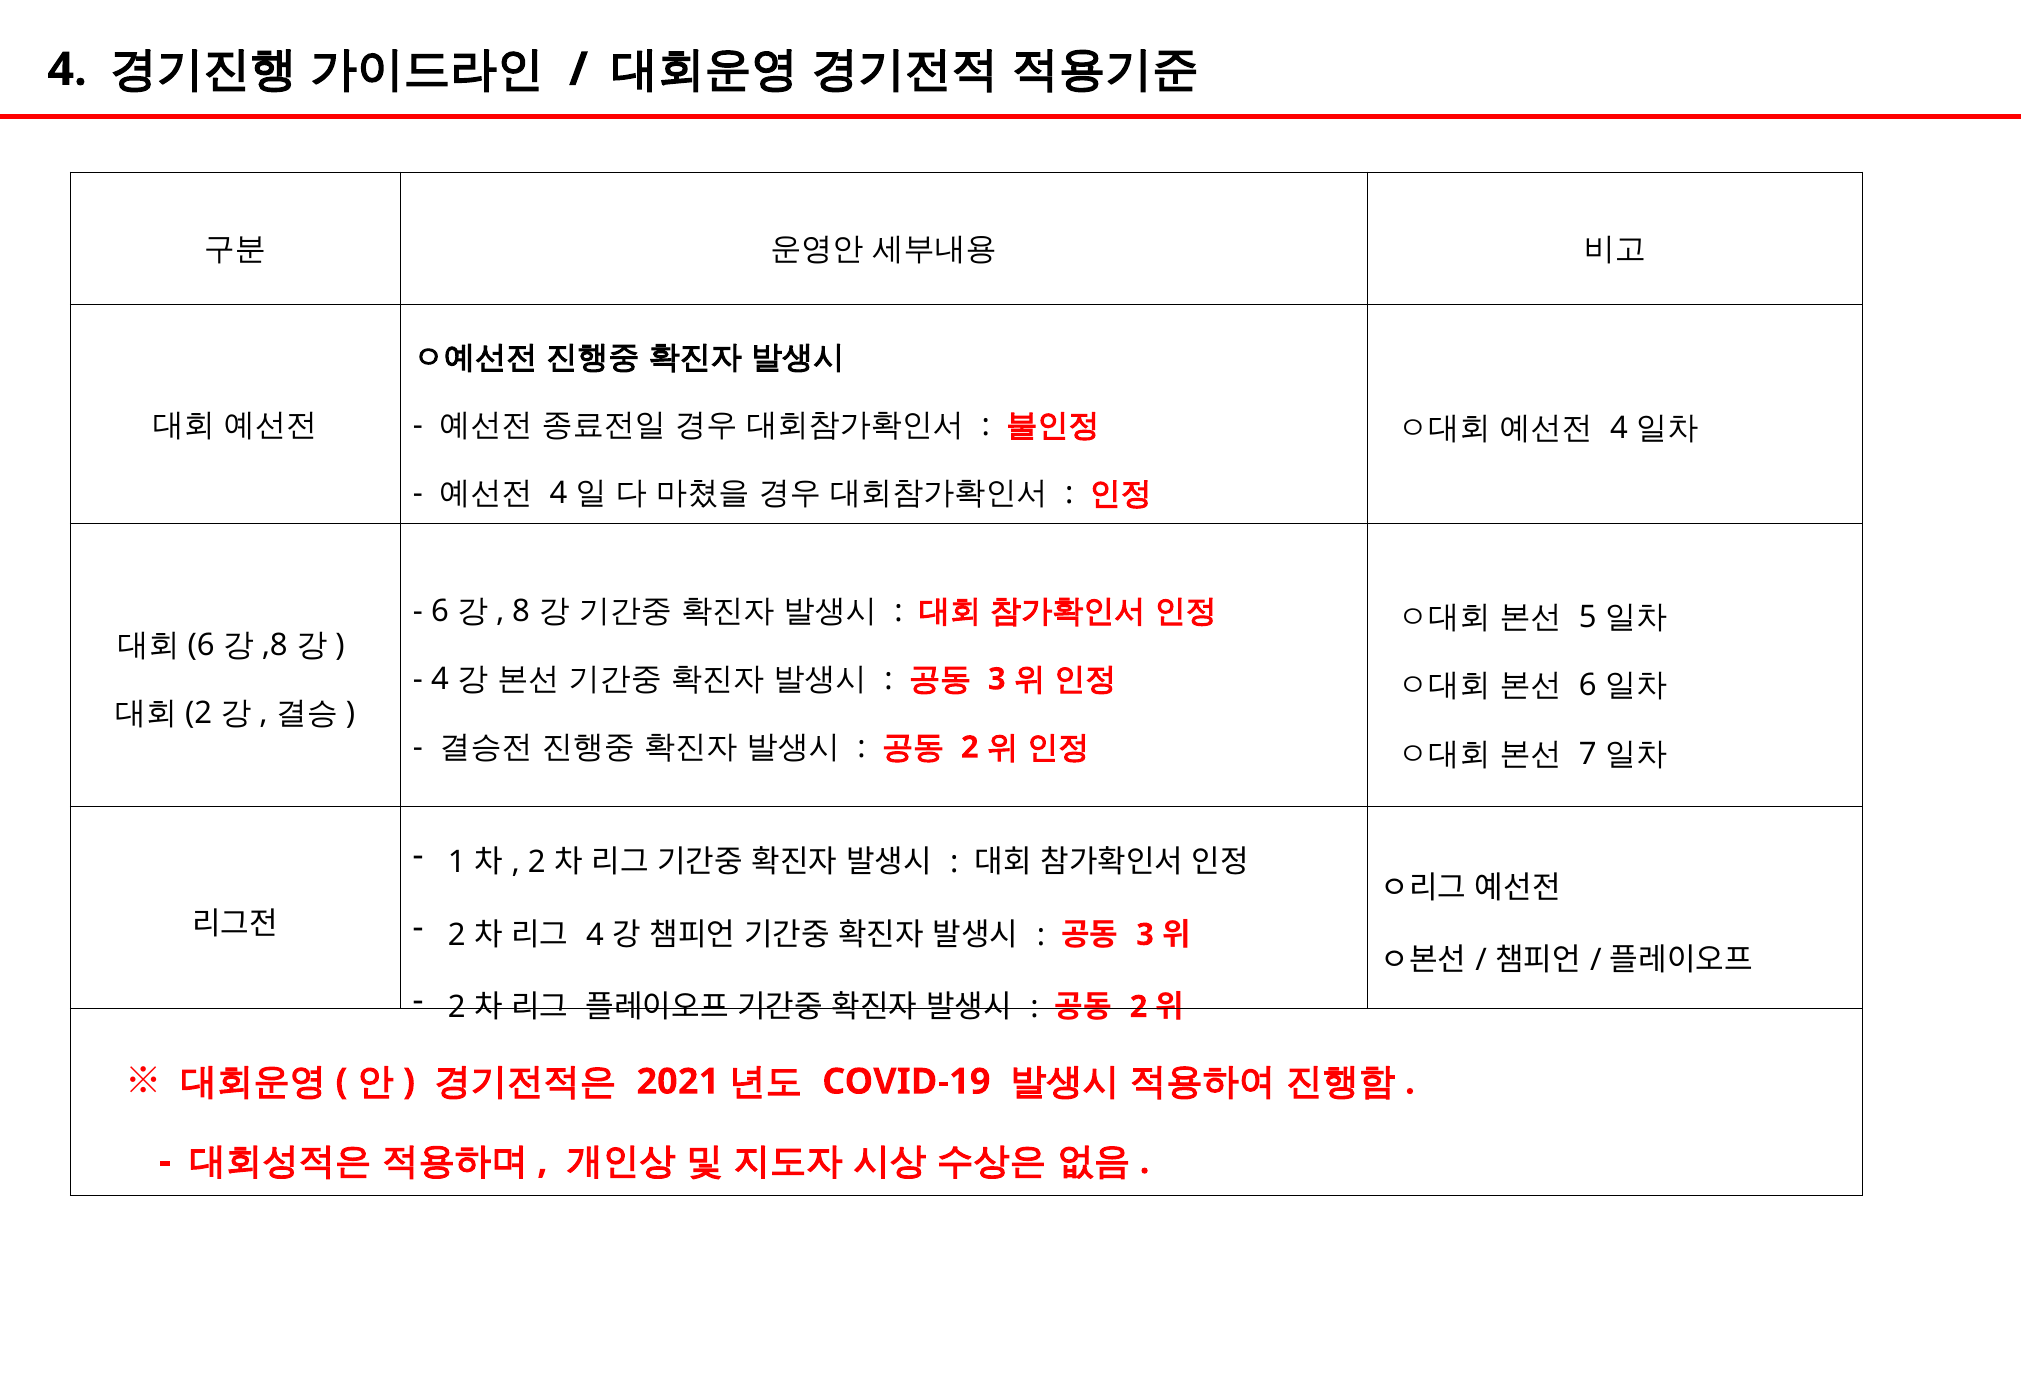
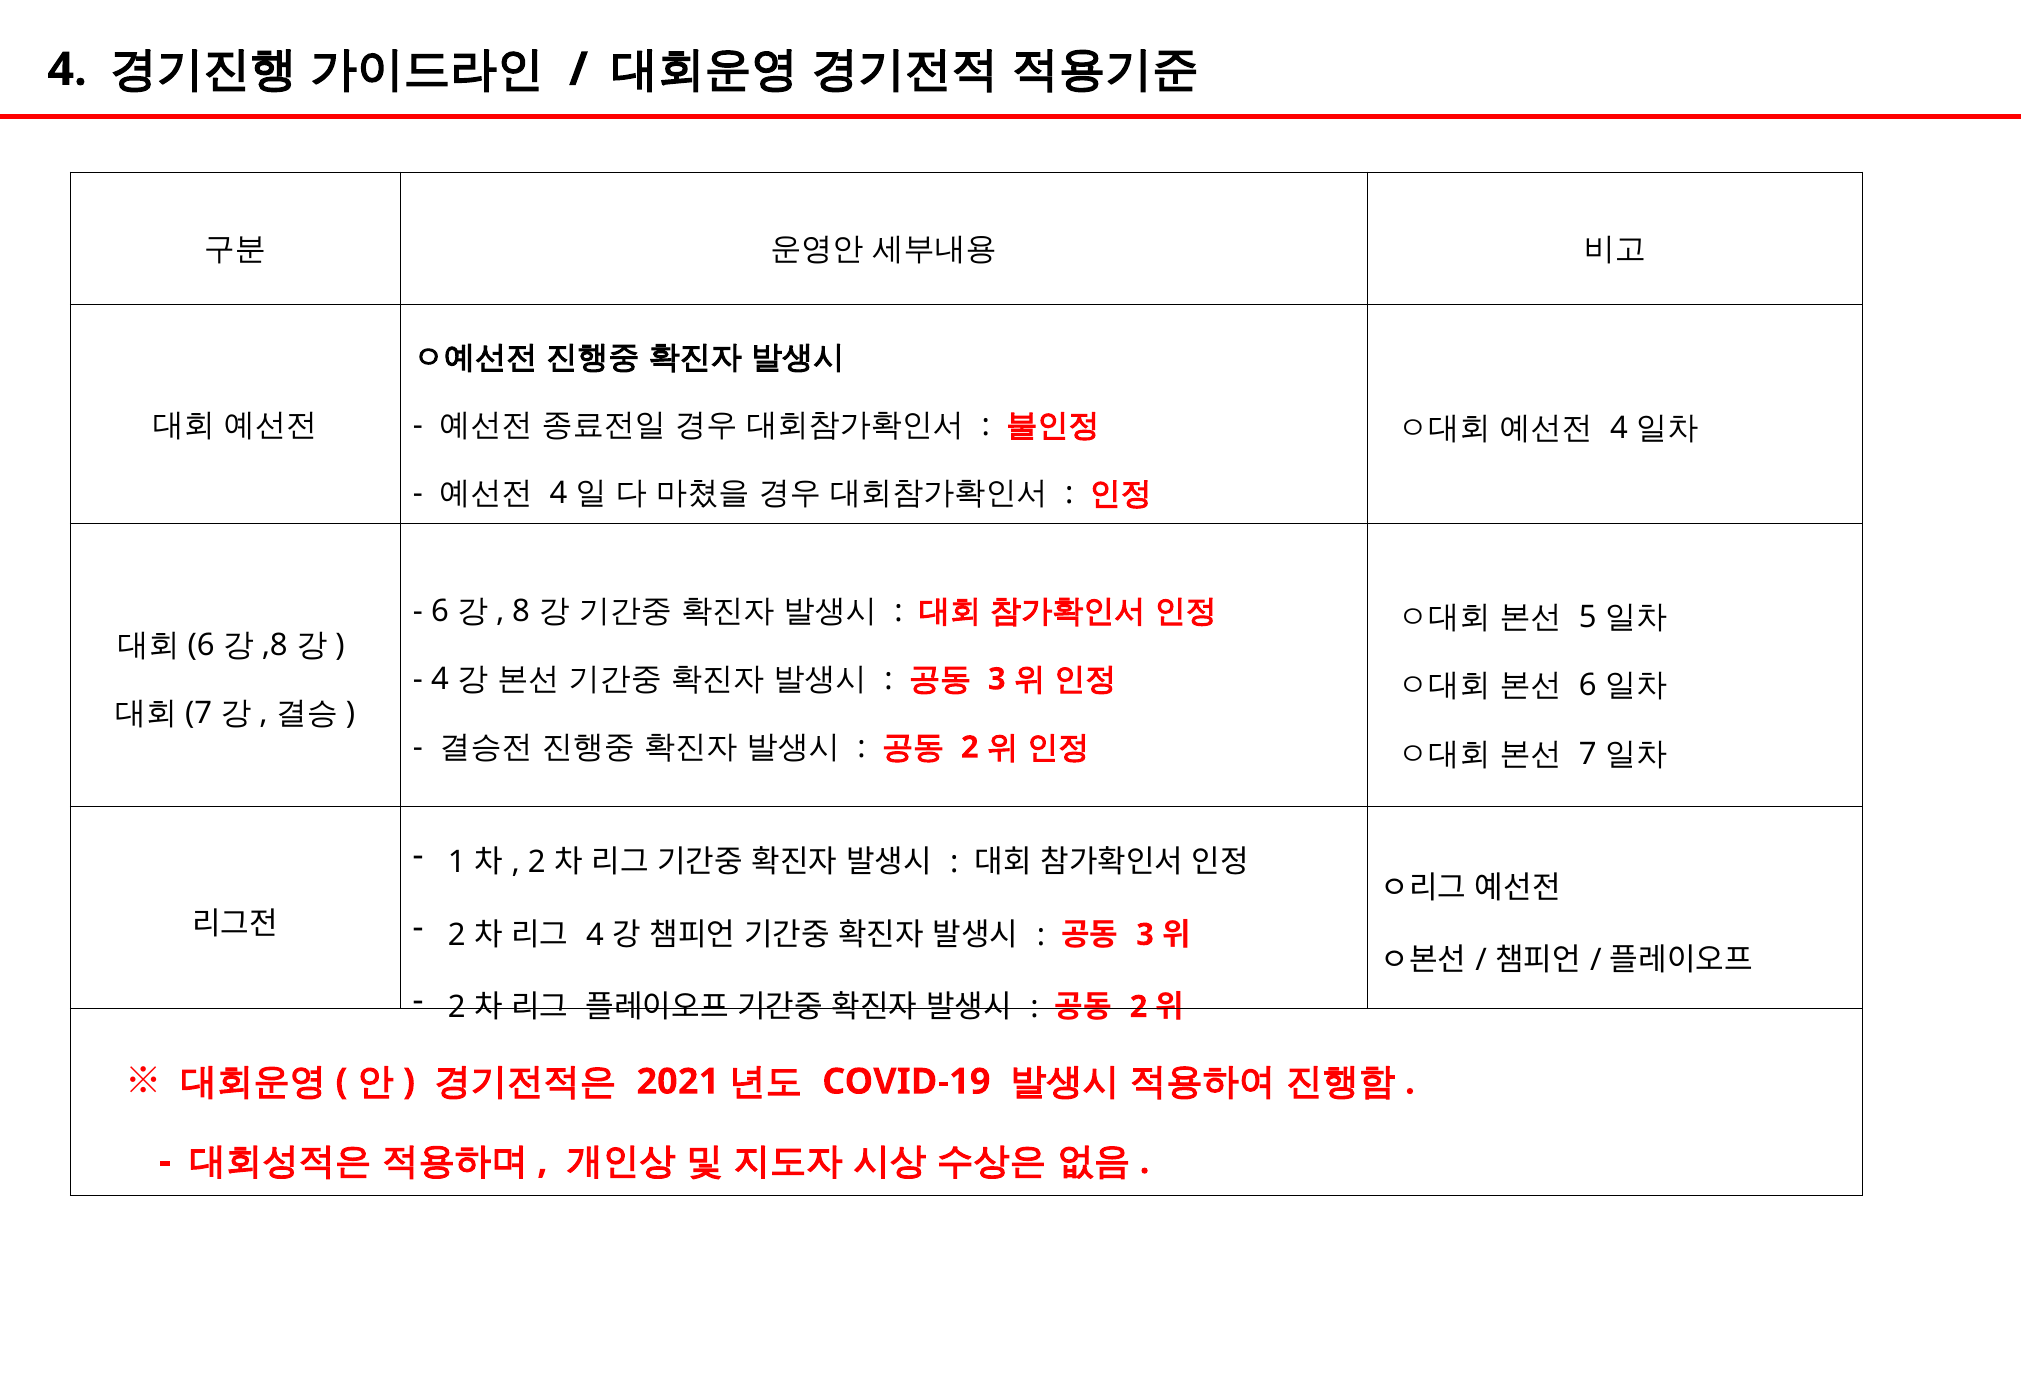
2 at (199, 713): 2 -> 7
